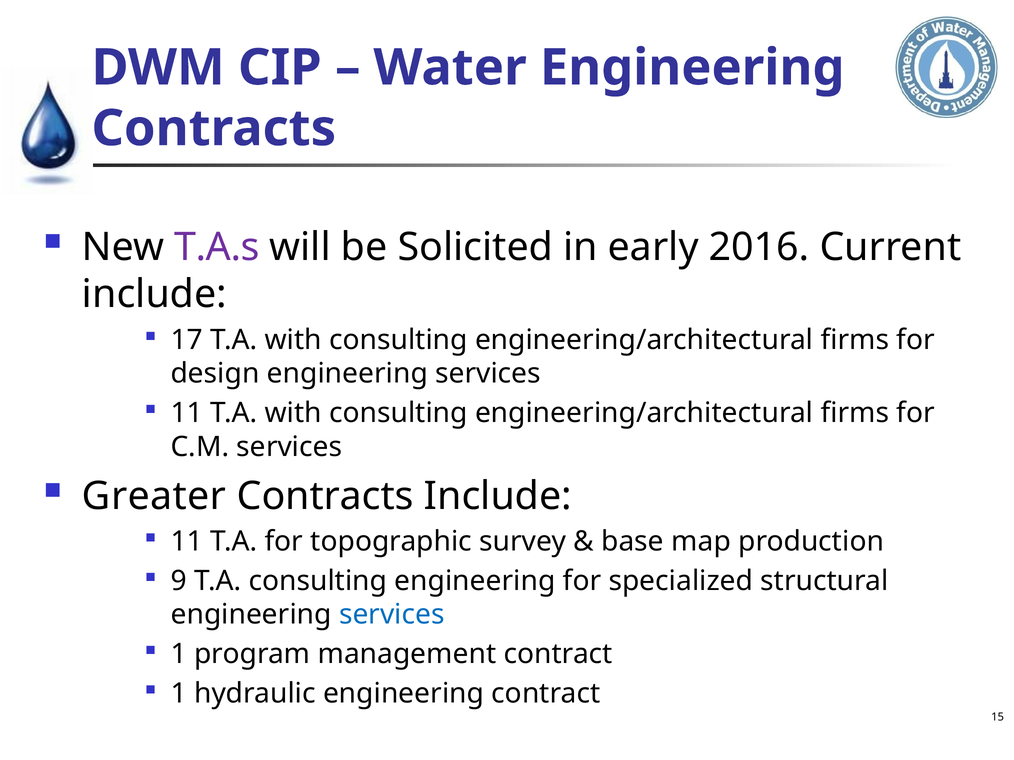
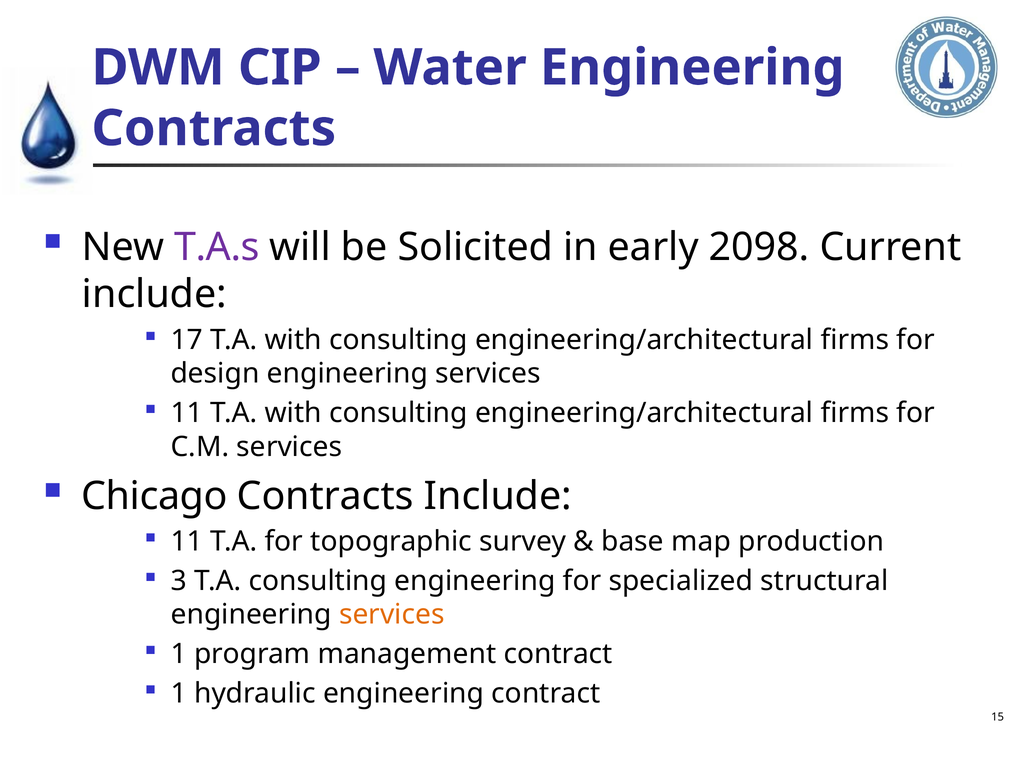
2016: 2016 -> 2098
Greater: Greater -> Chicago
9: 9 -> 3
services at (392, 615) colour: blue -> orange
